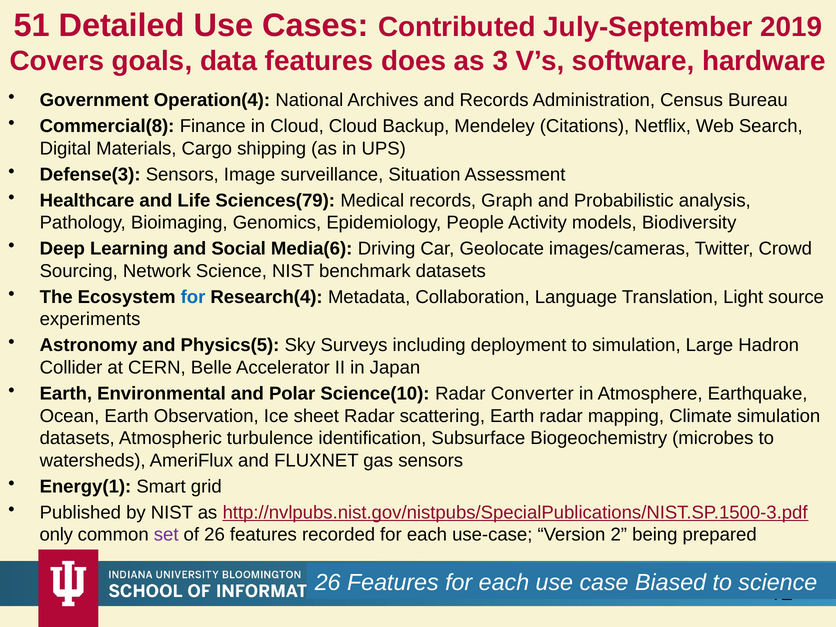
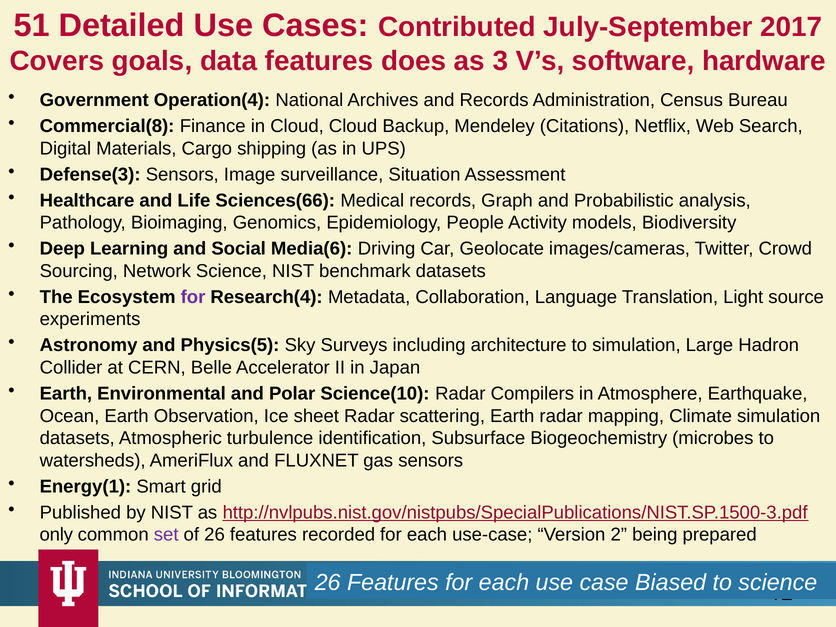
2019: 2019 -> 2017
Sciences(79: Sciences(79 -> Sciences(66
for at (193, 297) colour: blue -> purple
deployment: deployment -> architecture
Converter: Converter -> Compilers
